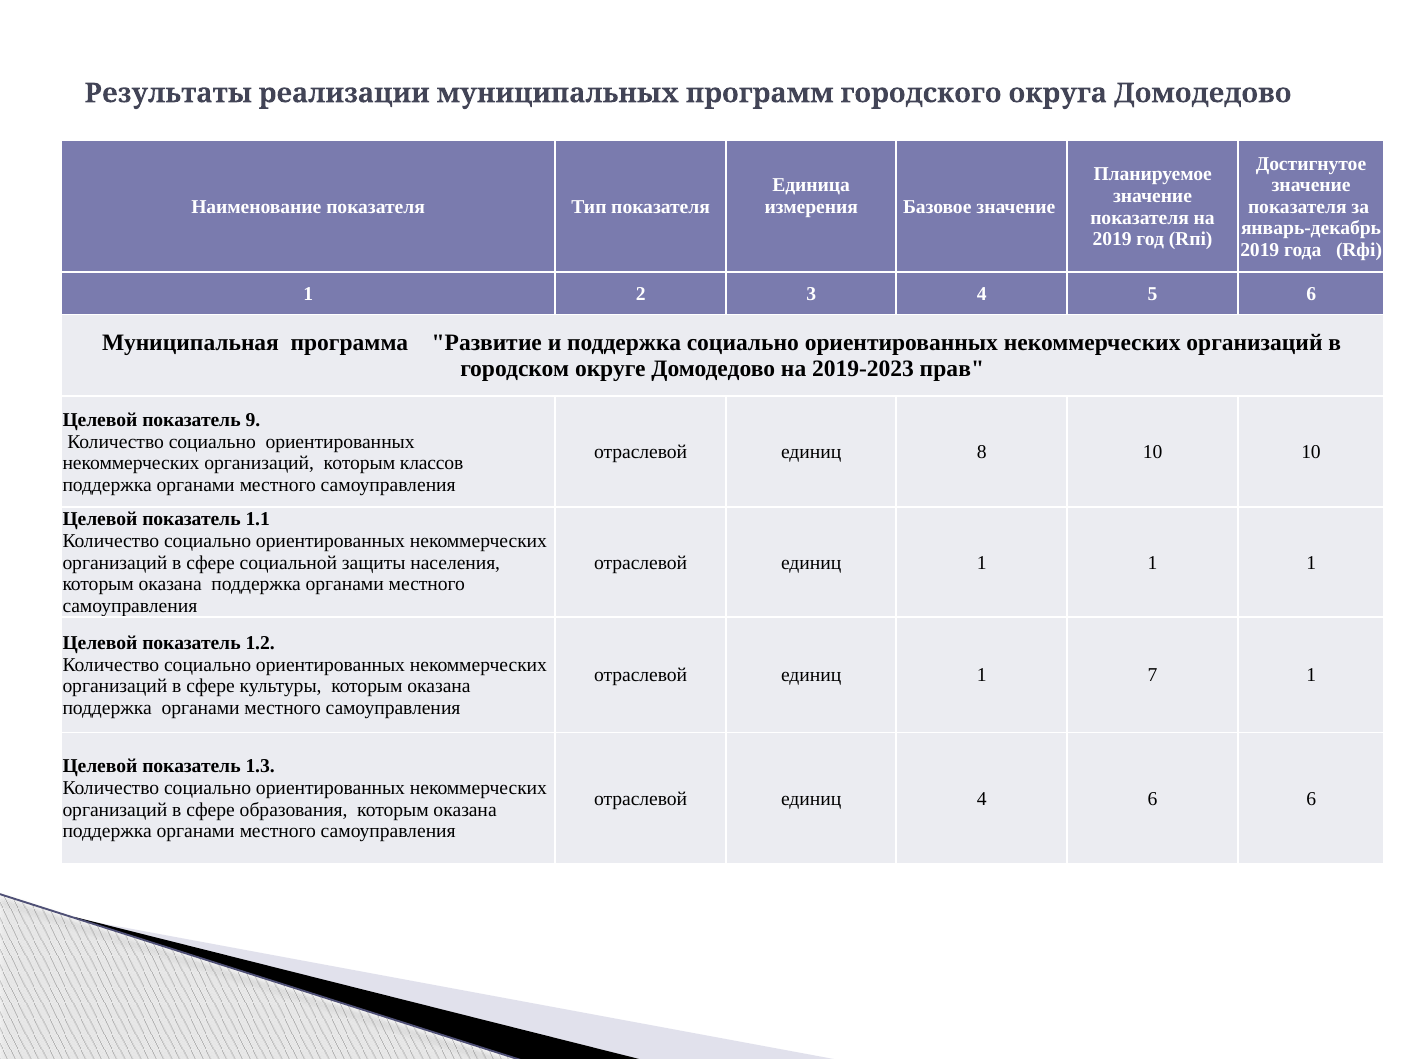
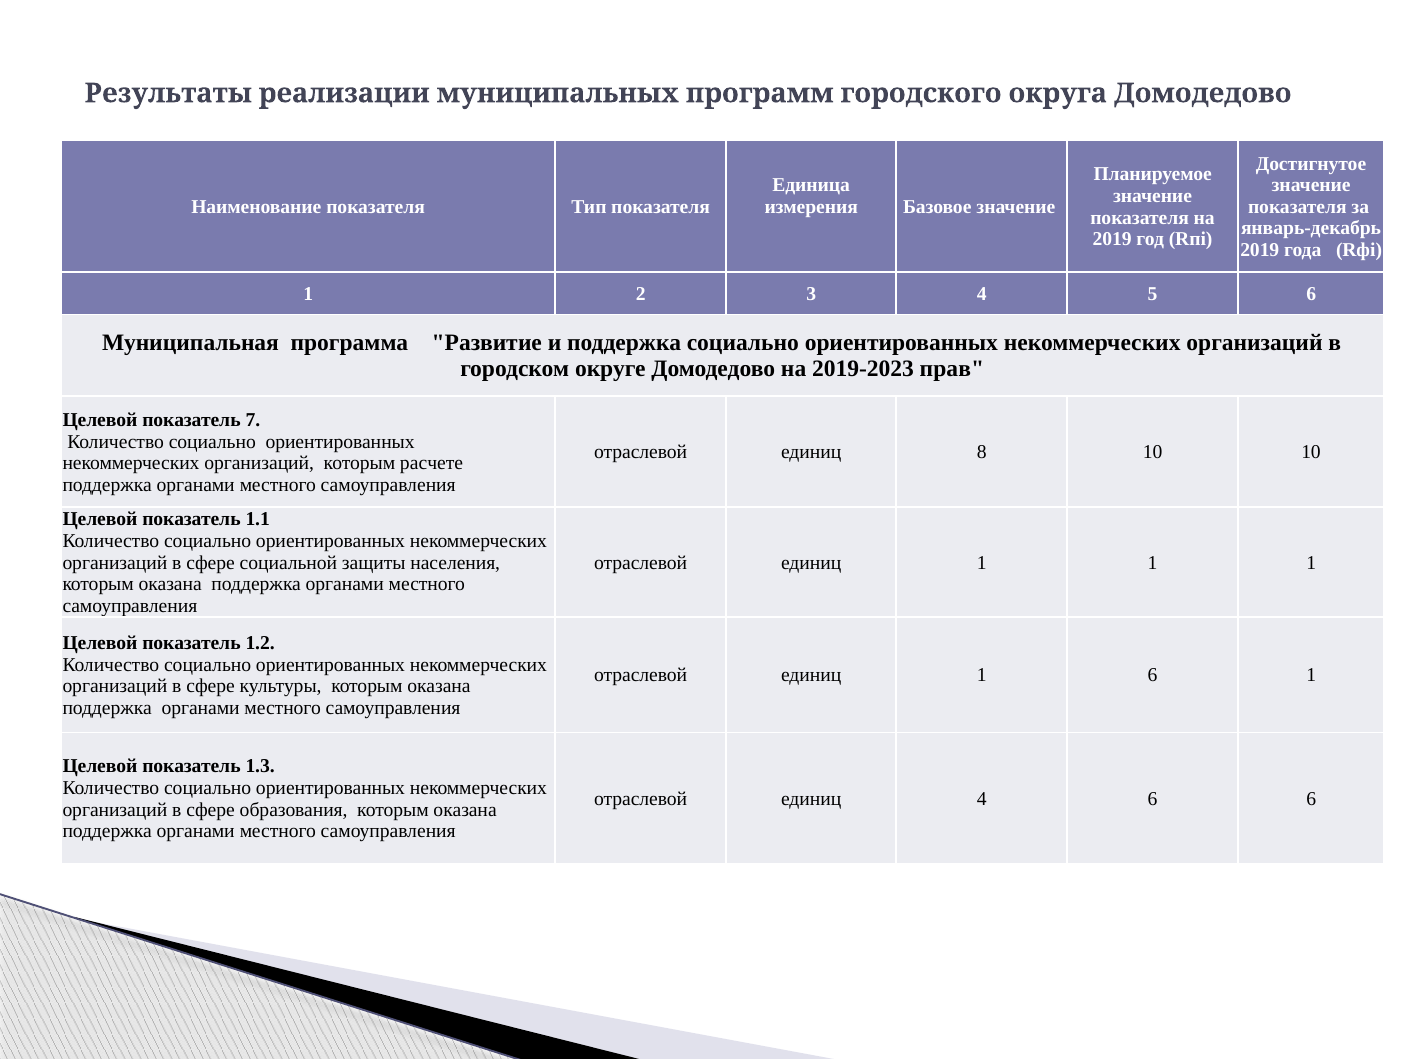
9: 9 -> 7
классов: классов -> расчете
1 7: 7 -> 6
